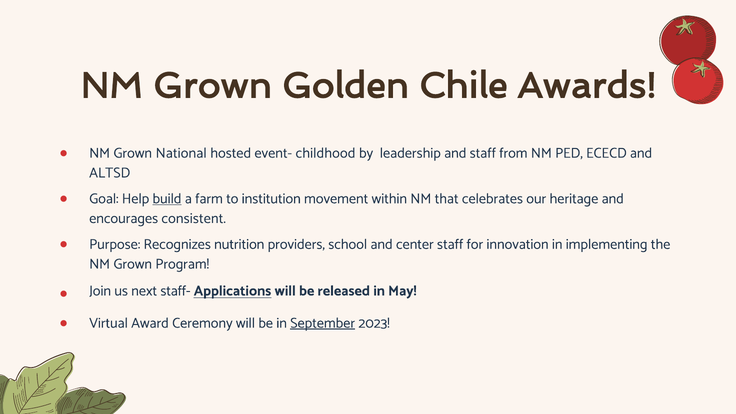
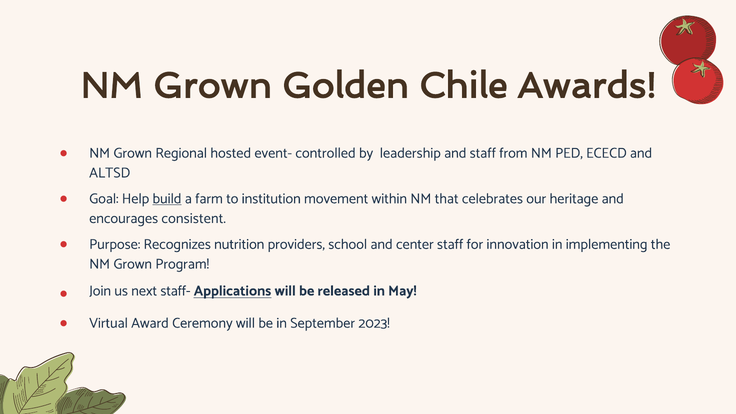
National: National -> Regional
childhood: childhood -> controlled
September underline: present -> none
